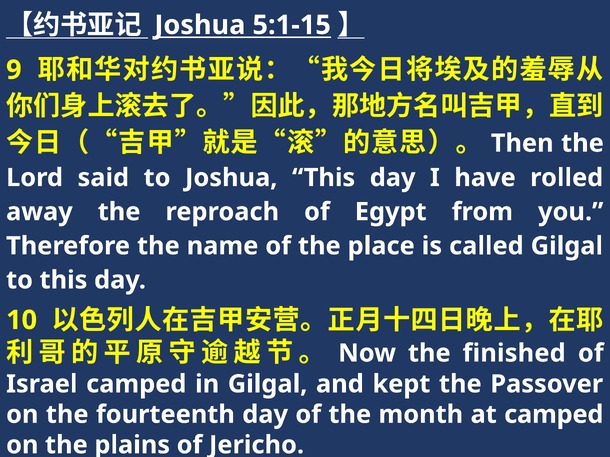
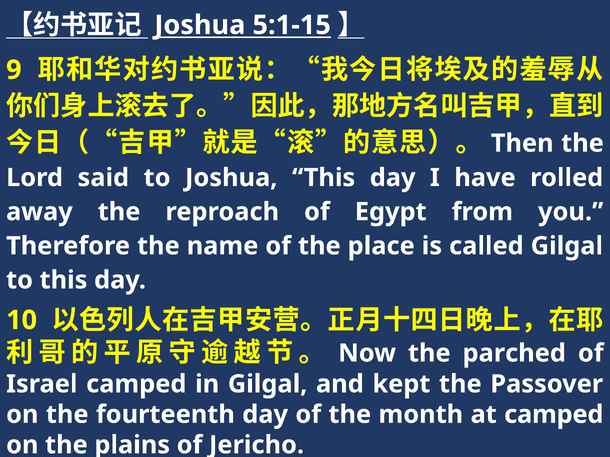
finished: finished -> parched
